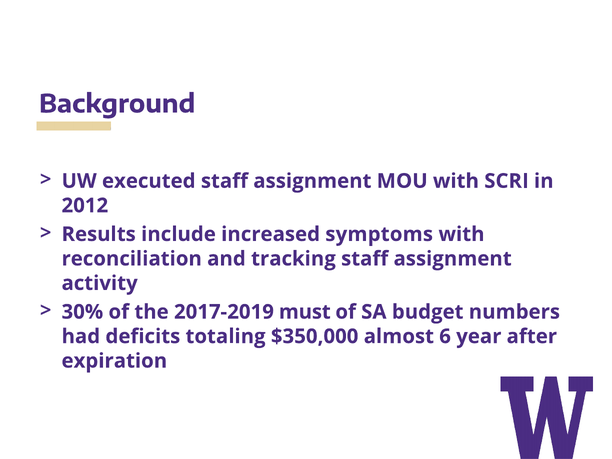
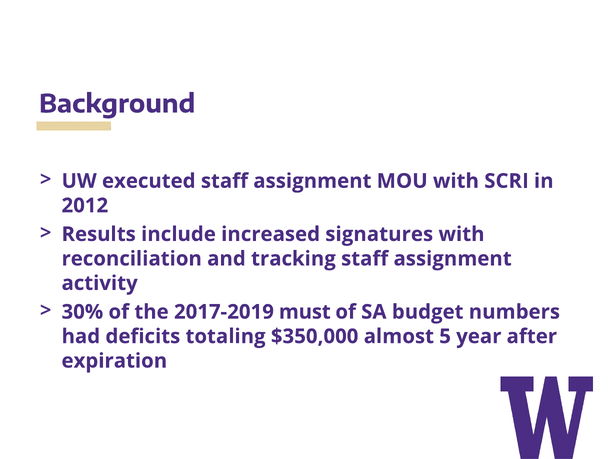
symptoms: symptoms -> signatures
6: 6 -> 5
